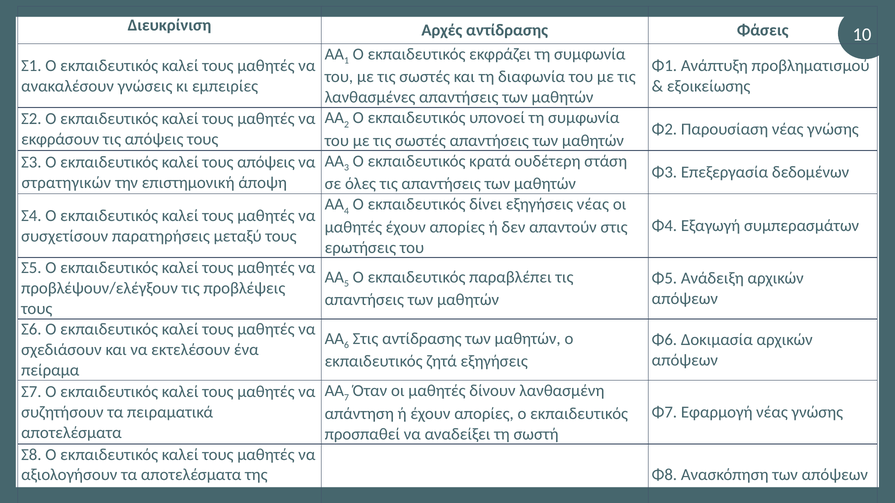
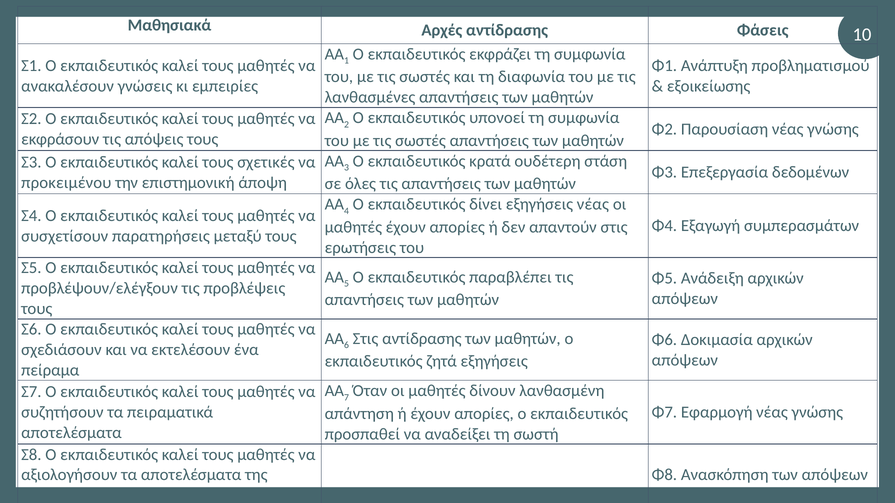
Διευκρίνιση: Διευκρίνιση -> Μαθησιακά
τους απόψεις: απόψεις -> σχετικές
στρατηγικών: στρατηγικών -> προκειμένου
